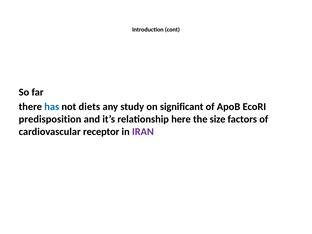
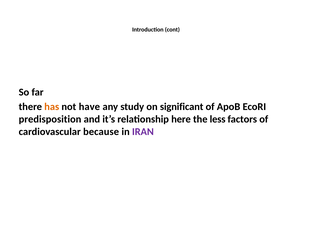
has colour: blue -> orange
diets: diets -> have
size: size -> less
receptor: receptor -> because
